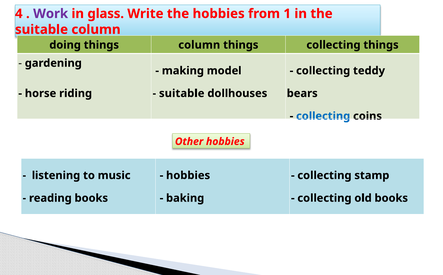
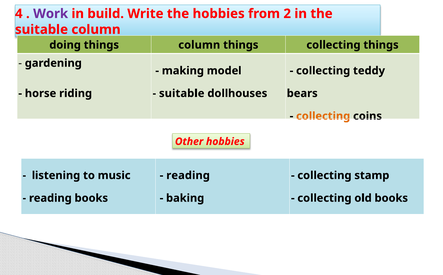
glass: glass -> build
1: 1 -> 2
collecting at (323, 116) colour: blue -> orange
hobbies at (188, 176): hobbies -> reading
